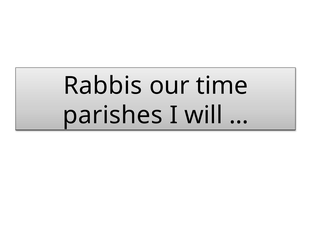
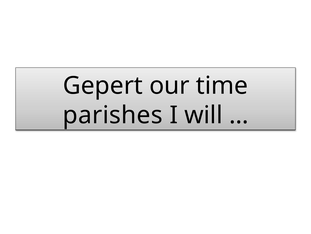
Rabbis: Rabbis -> Gepert
